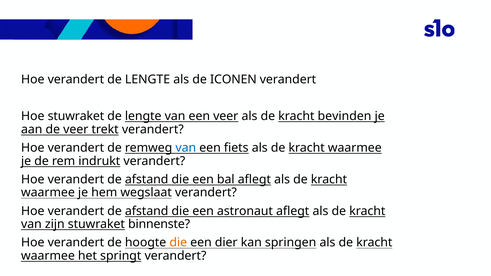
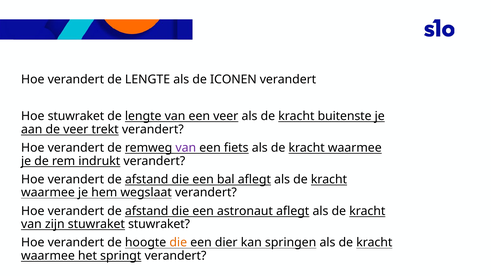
bevinden: bevinden -> buitenste
van at (186, 148) colour: blue -> purple
stuwraket binnenste: binnenste -> stuwraket
